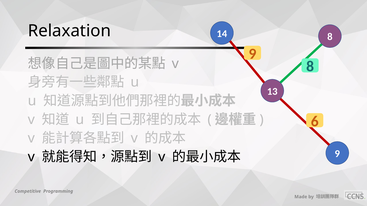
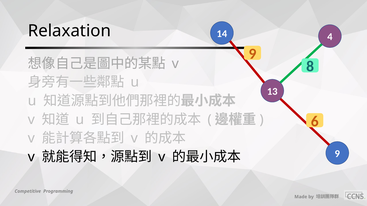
14 8: 8 -> 4
